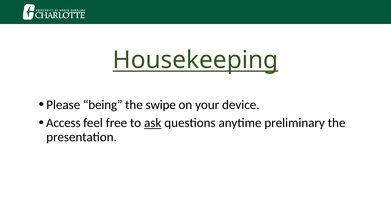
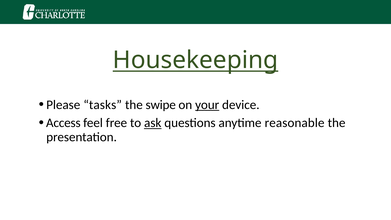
being: being -> tasks
your underline: none -> present
preliminary: preliminary -> reasonable
